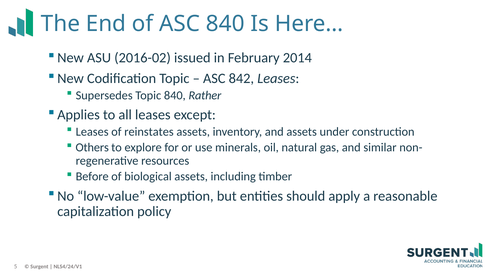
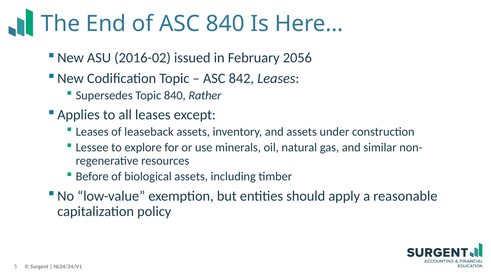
2014: 2014 -> 2056
reinstates: reinstates -> leaseback
Others: Others -> Lessee
